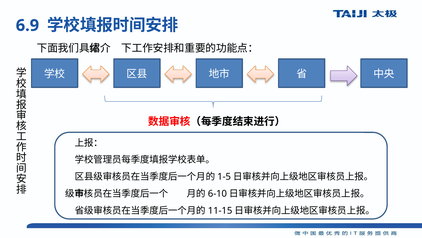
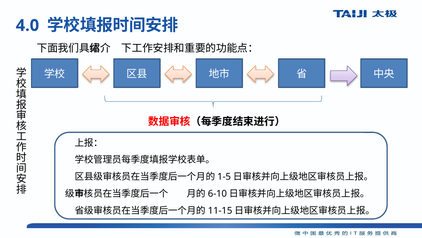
6.9: 6.9 -> 4.0
